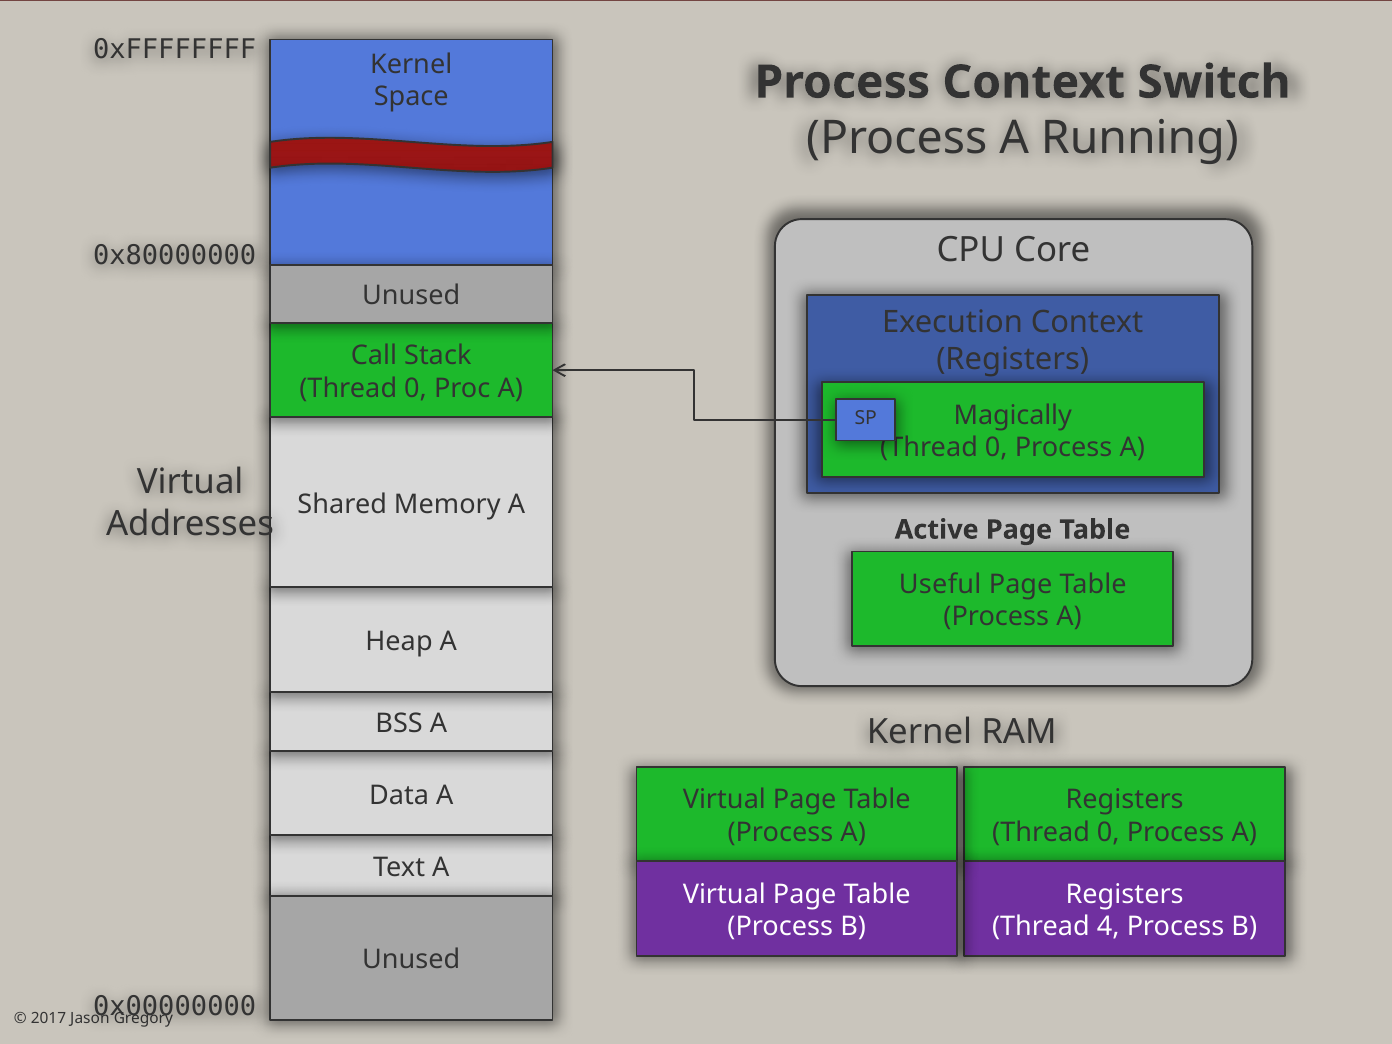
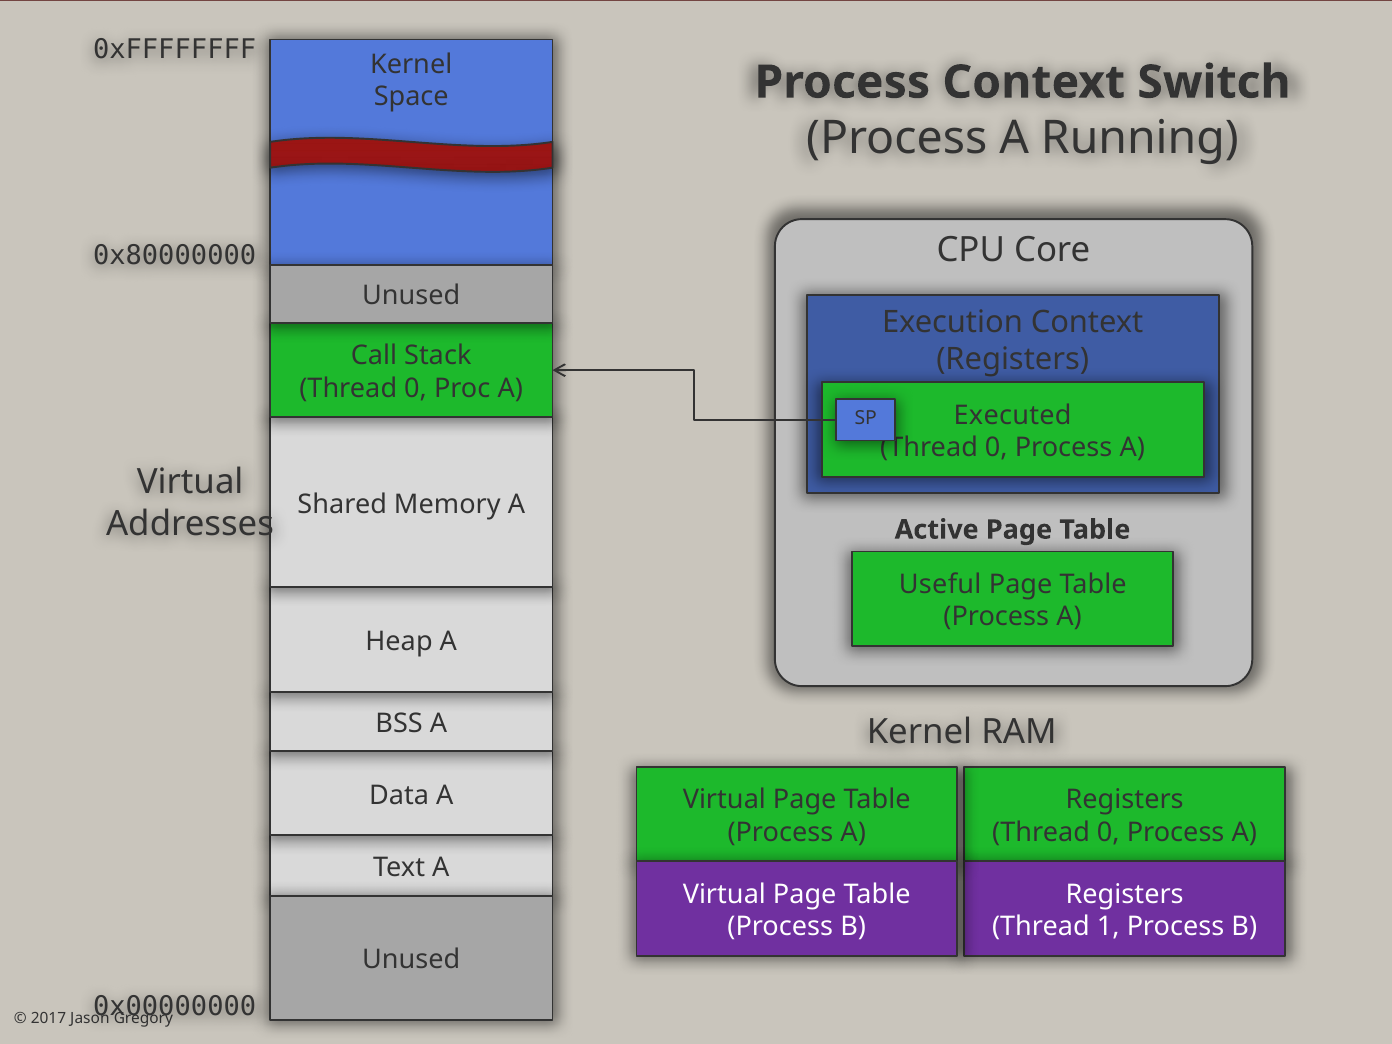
Magically: Magically -> Executed
4: 4 -> 1
